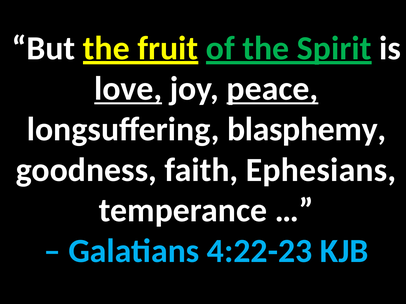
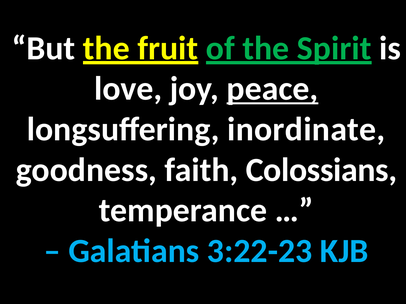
love underline: present -> none
blasphemy: blasphemy -> inordinate
Ephesians: Ephesians -> Colossians
4:22-23: 4:22-23 -> 3:22-23
